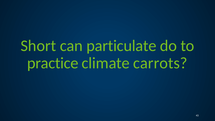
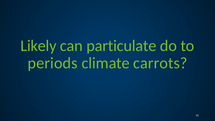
Short: Short -> Likely
practice: practice -> periods
